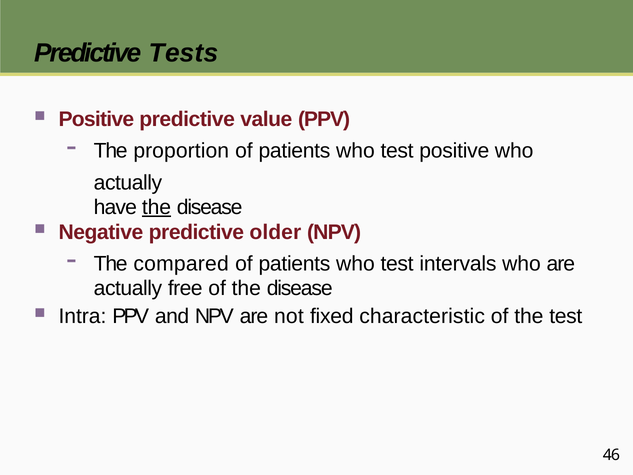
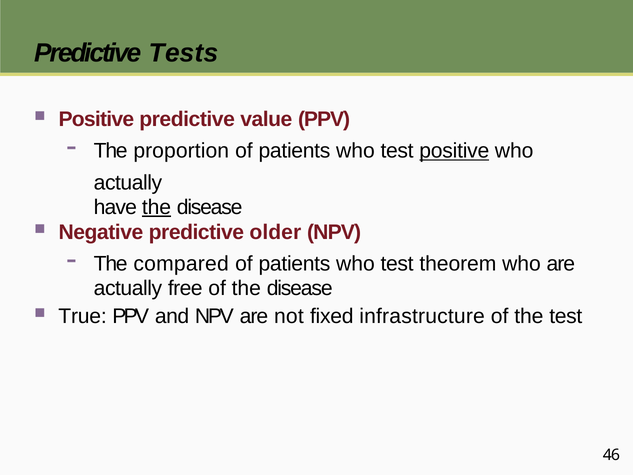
positive at (454, 151) underline: none -> present
intervals: intervals -> theorem
Intra: Intra -> True
characteristic: characteristic -> infrastructure
